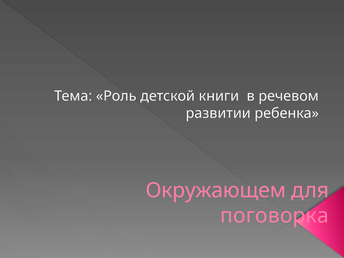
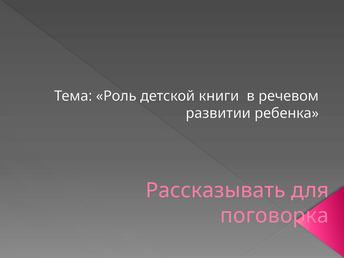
Окружающем: Окружающем -> Рассказывать
